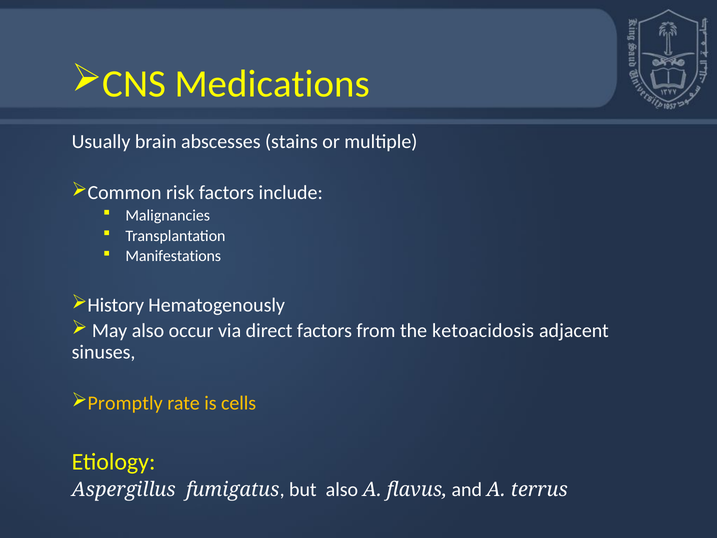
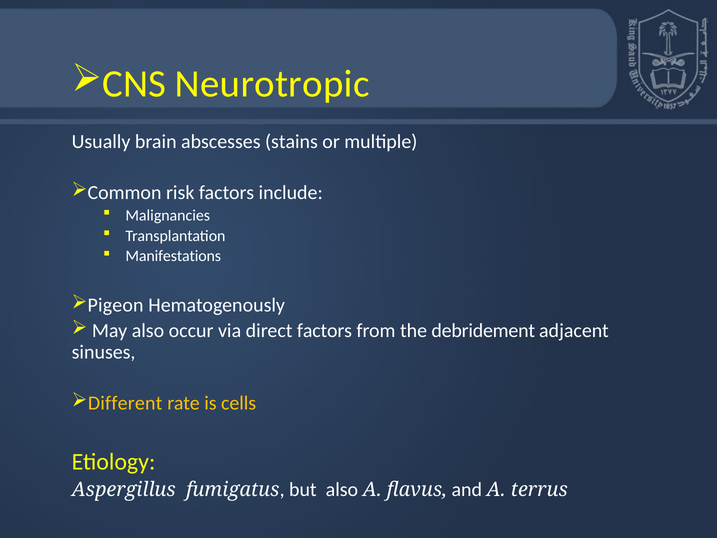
Medications: Medications -> Neurotropic
History: History -> Pigeon
ketoacidosis: ketoacidosis -> debridement
Promptly: Promptly -> Different
